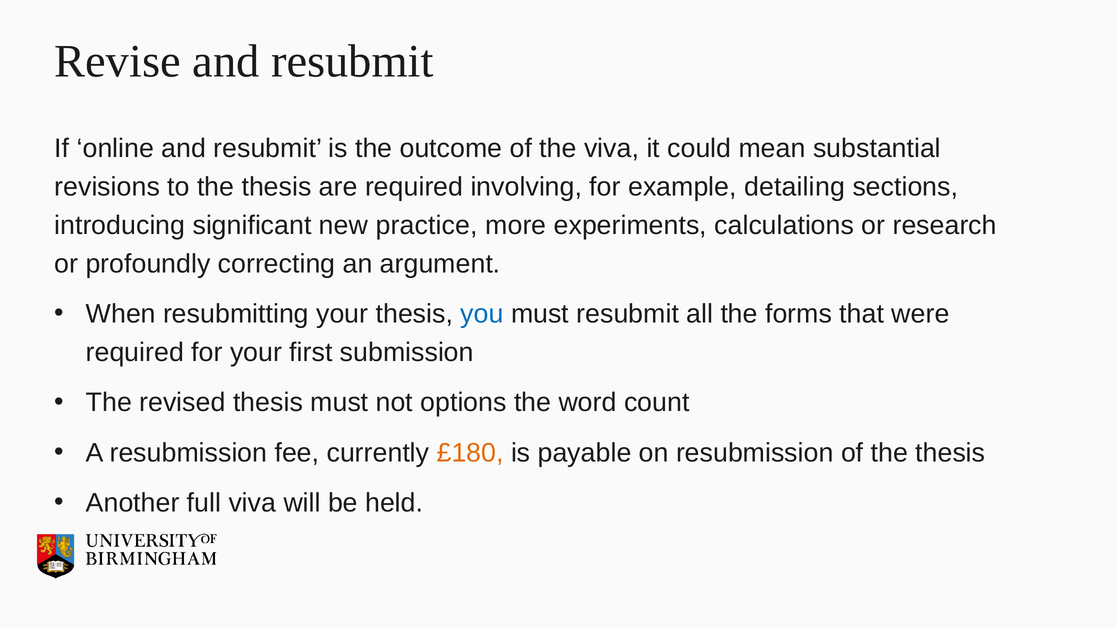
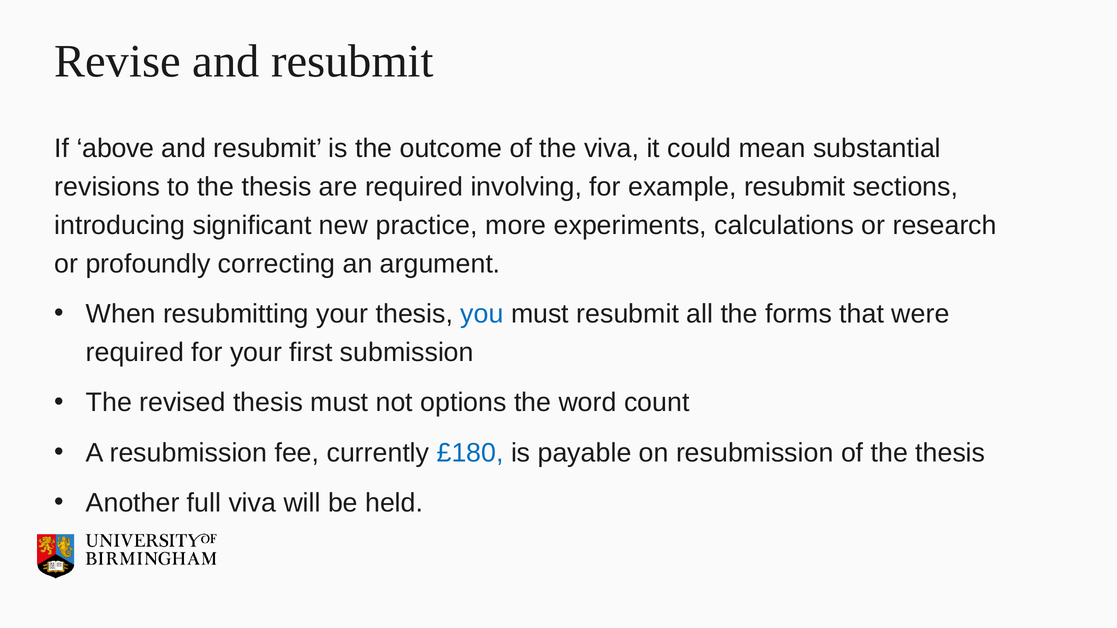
online: online -> above
example detailing: detailing -> resubmit
£180 colour: orange -> blue
